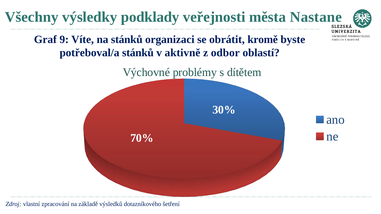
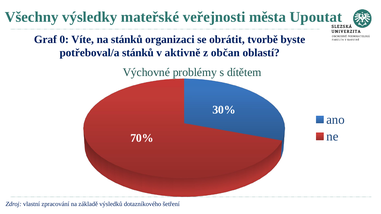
podklady: podklady -> mateřské
Nastane: Nastane -> Upoutat
9: 9 -> 0
kromě: kromě -> tvorbě
odbor: odbor -> občan
